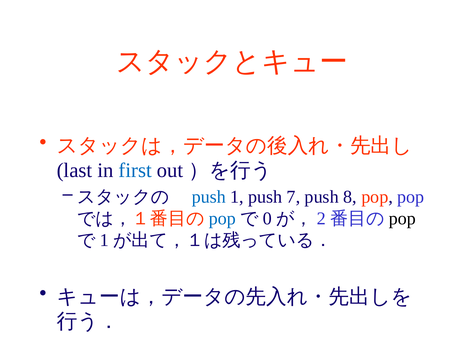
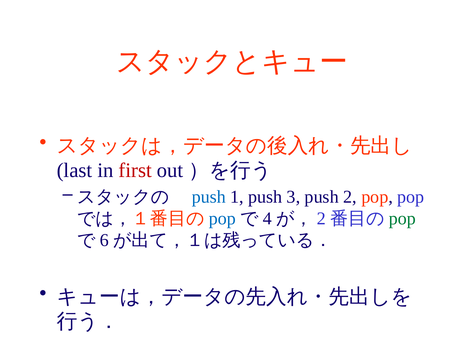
first colour: blue -> red
7: 7 -> 3
push 8: 8 -> 2
0: 0 -> 4
pop at (402, 219) colour: black -> green
1 at (104, 240): 1 -> 6
